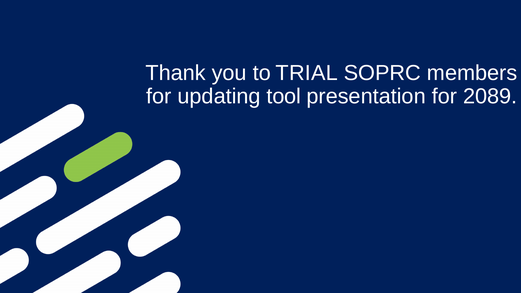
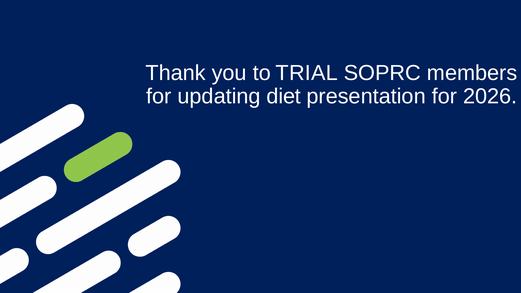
tool: tool -> diet
2089: 2089 -> 2026
